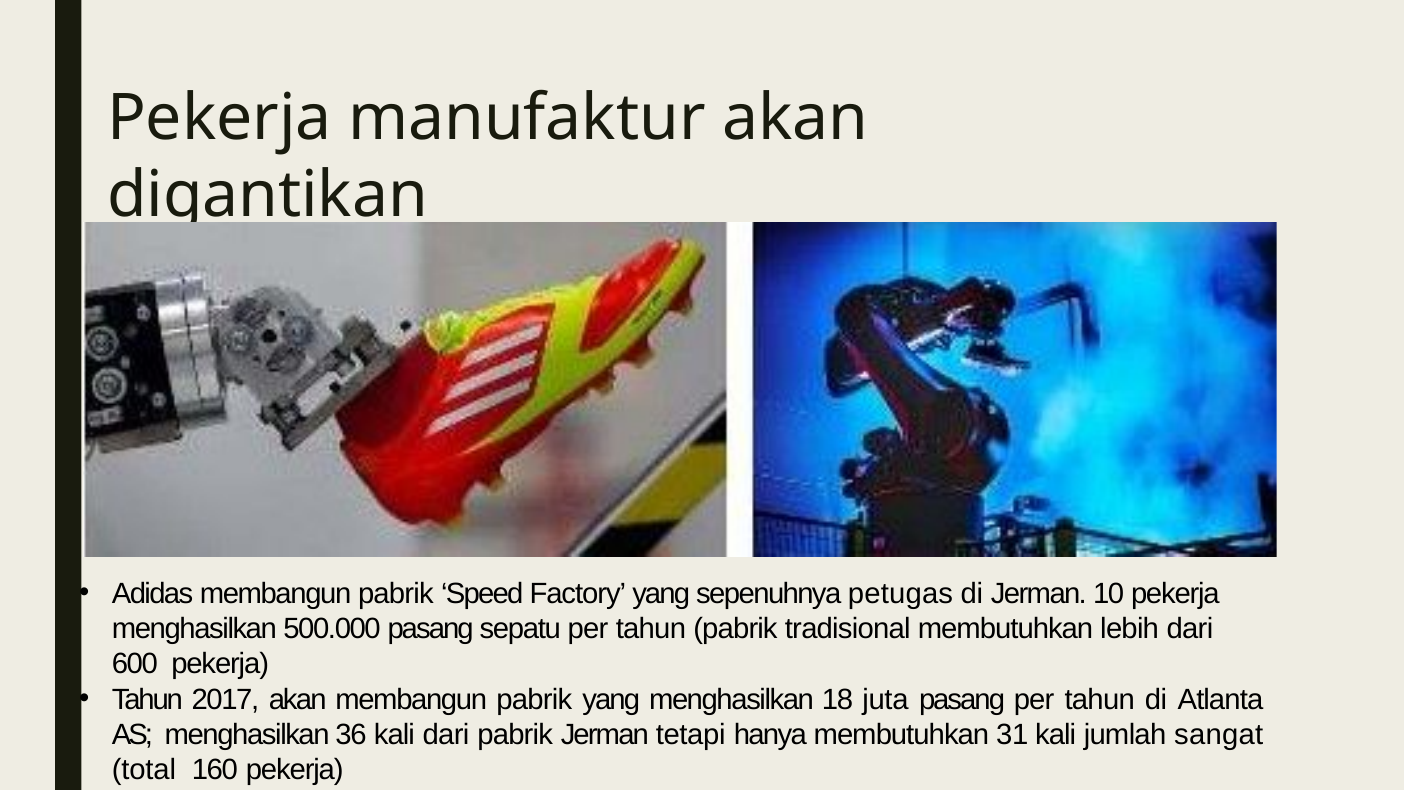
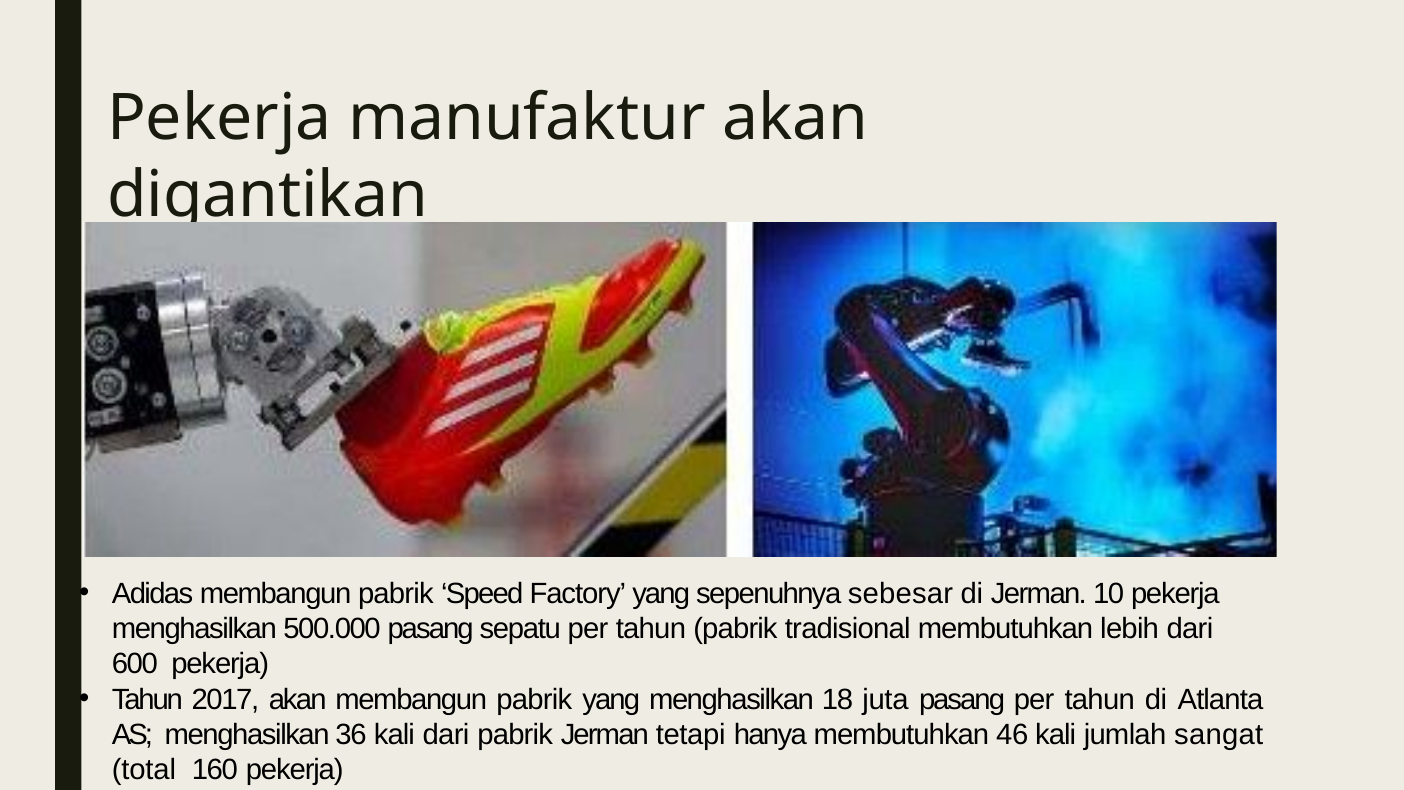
petugas: petugas -> sebesar
31: 31 -> 46
